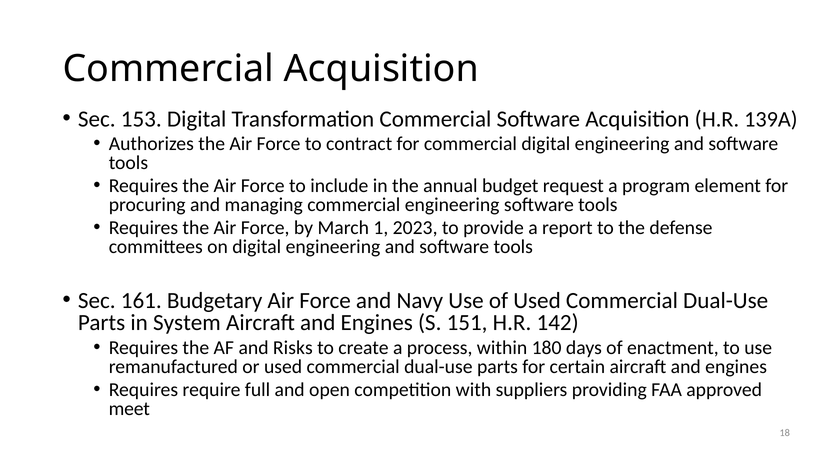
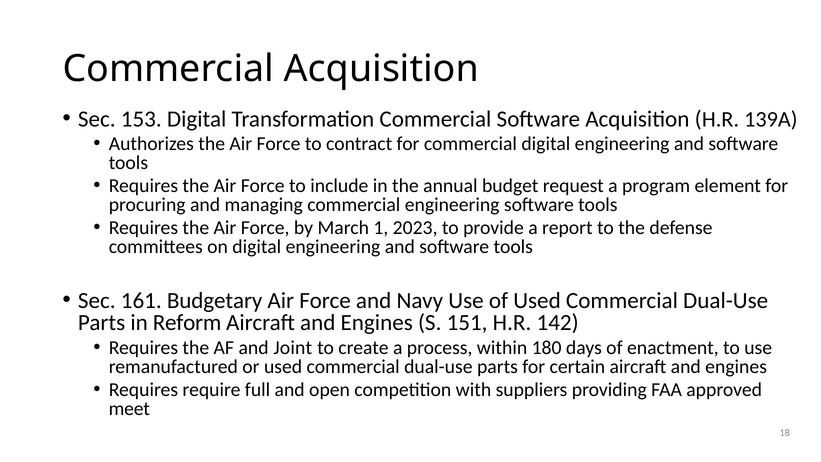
System: System -> Reform
Risks: Risks -> Joint
